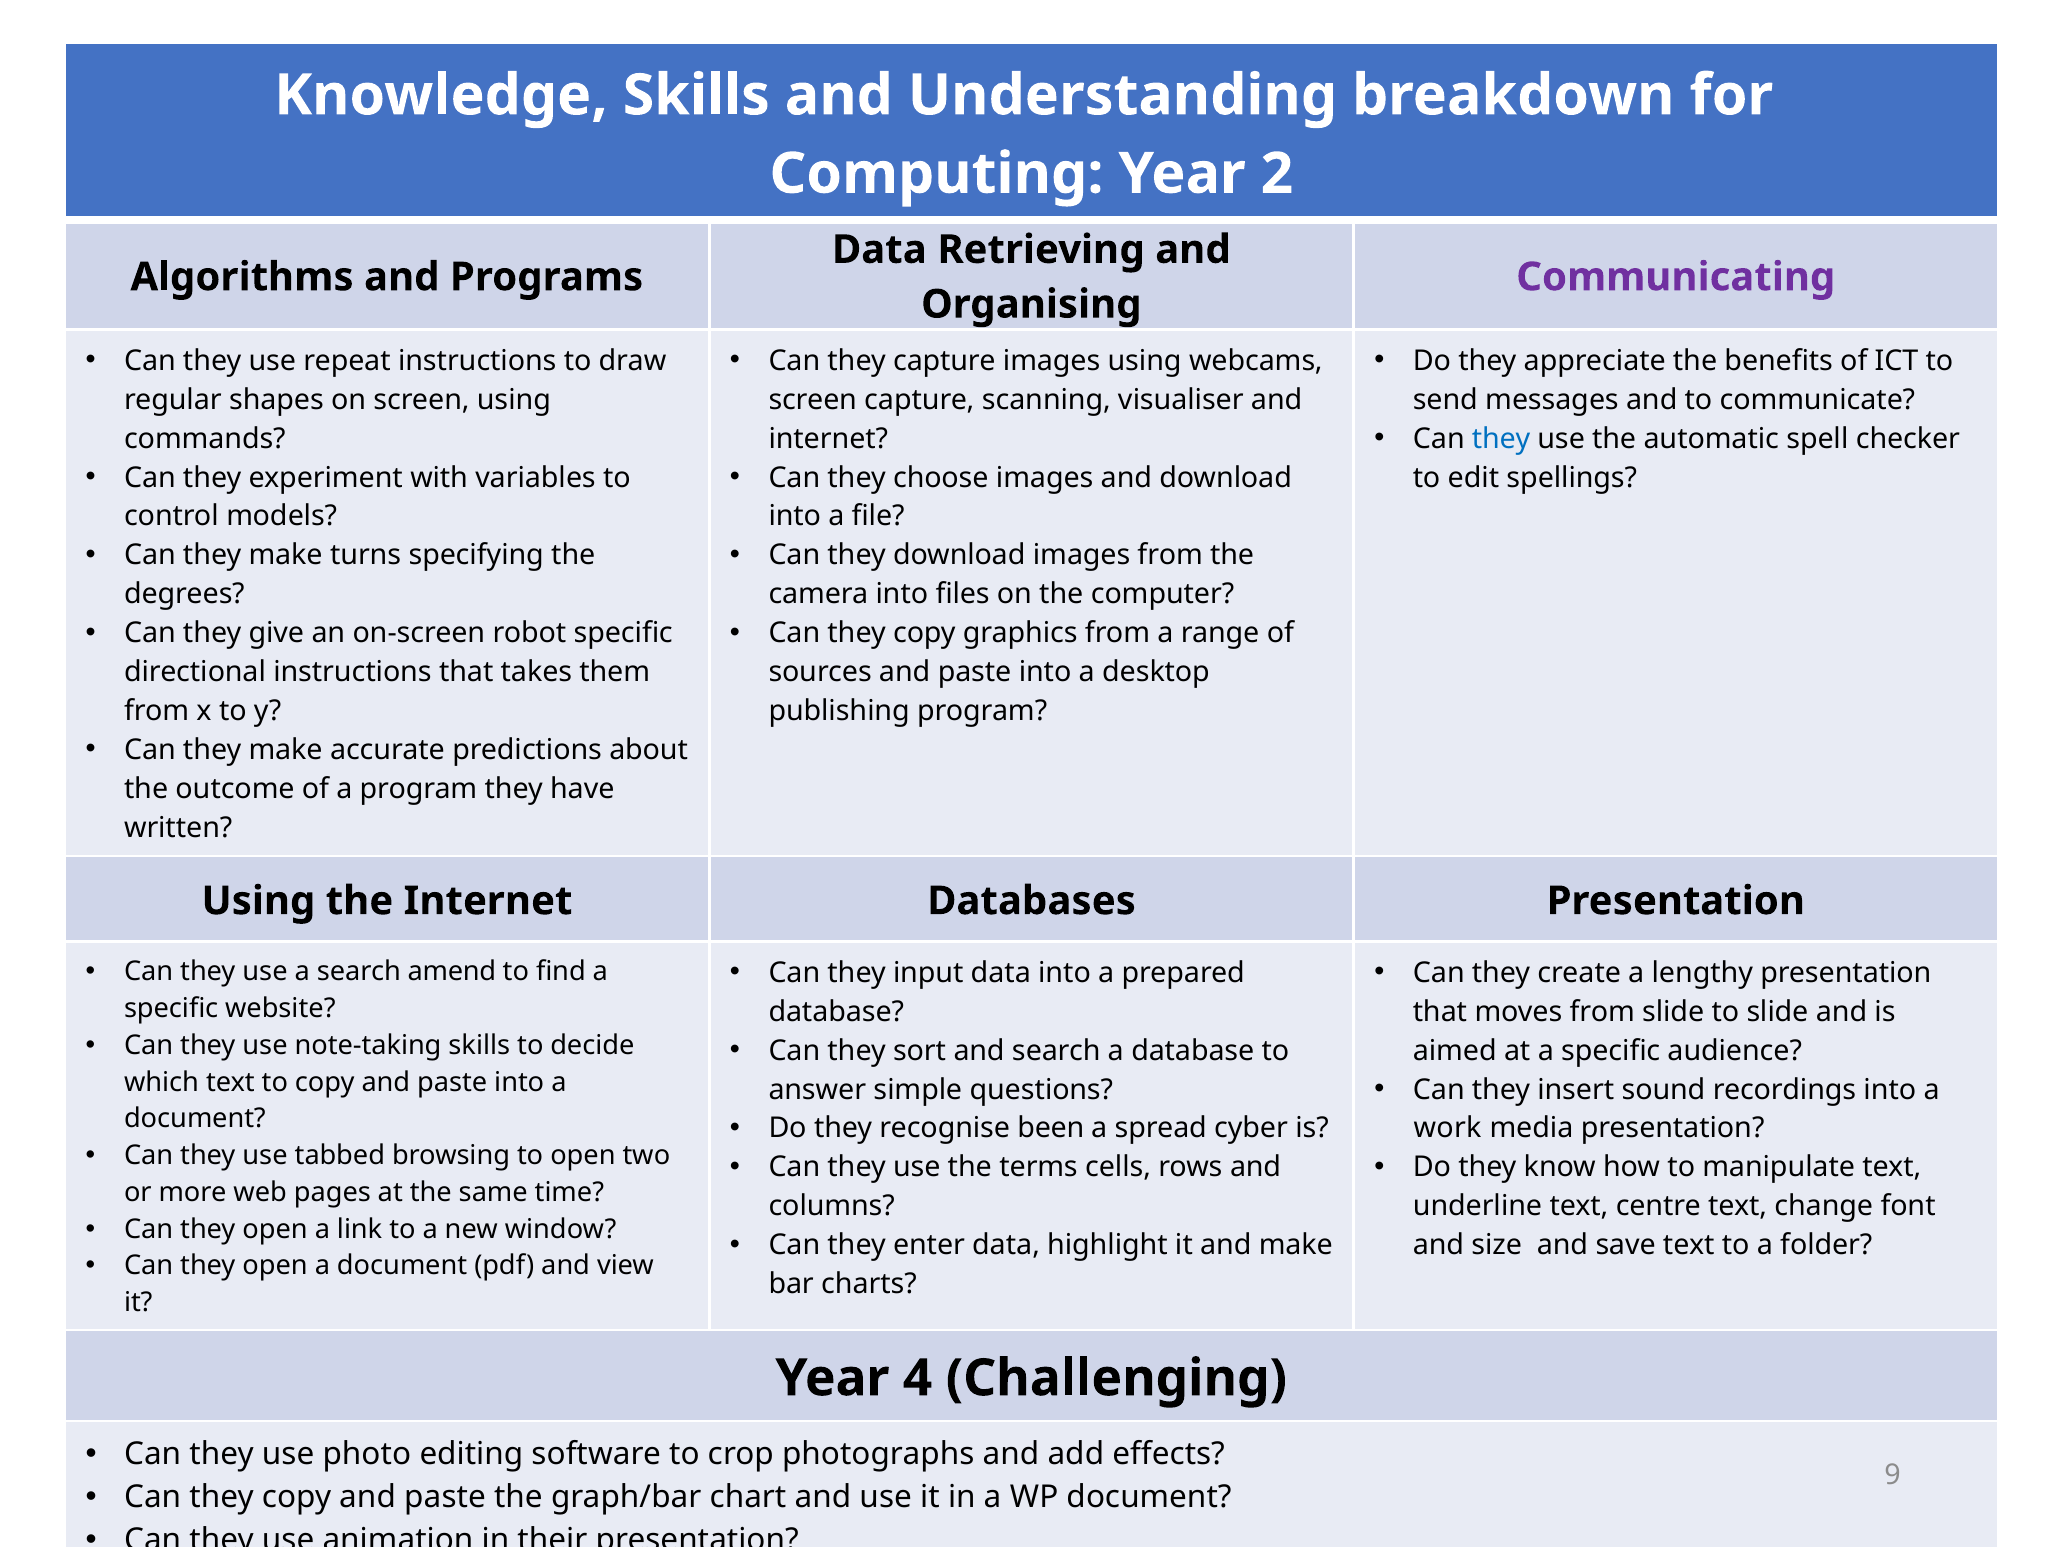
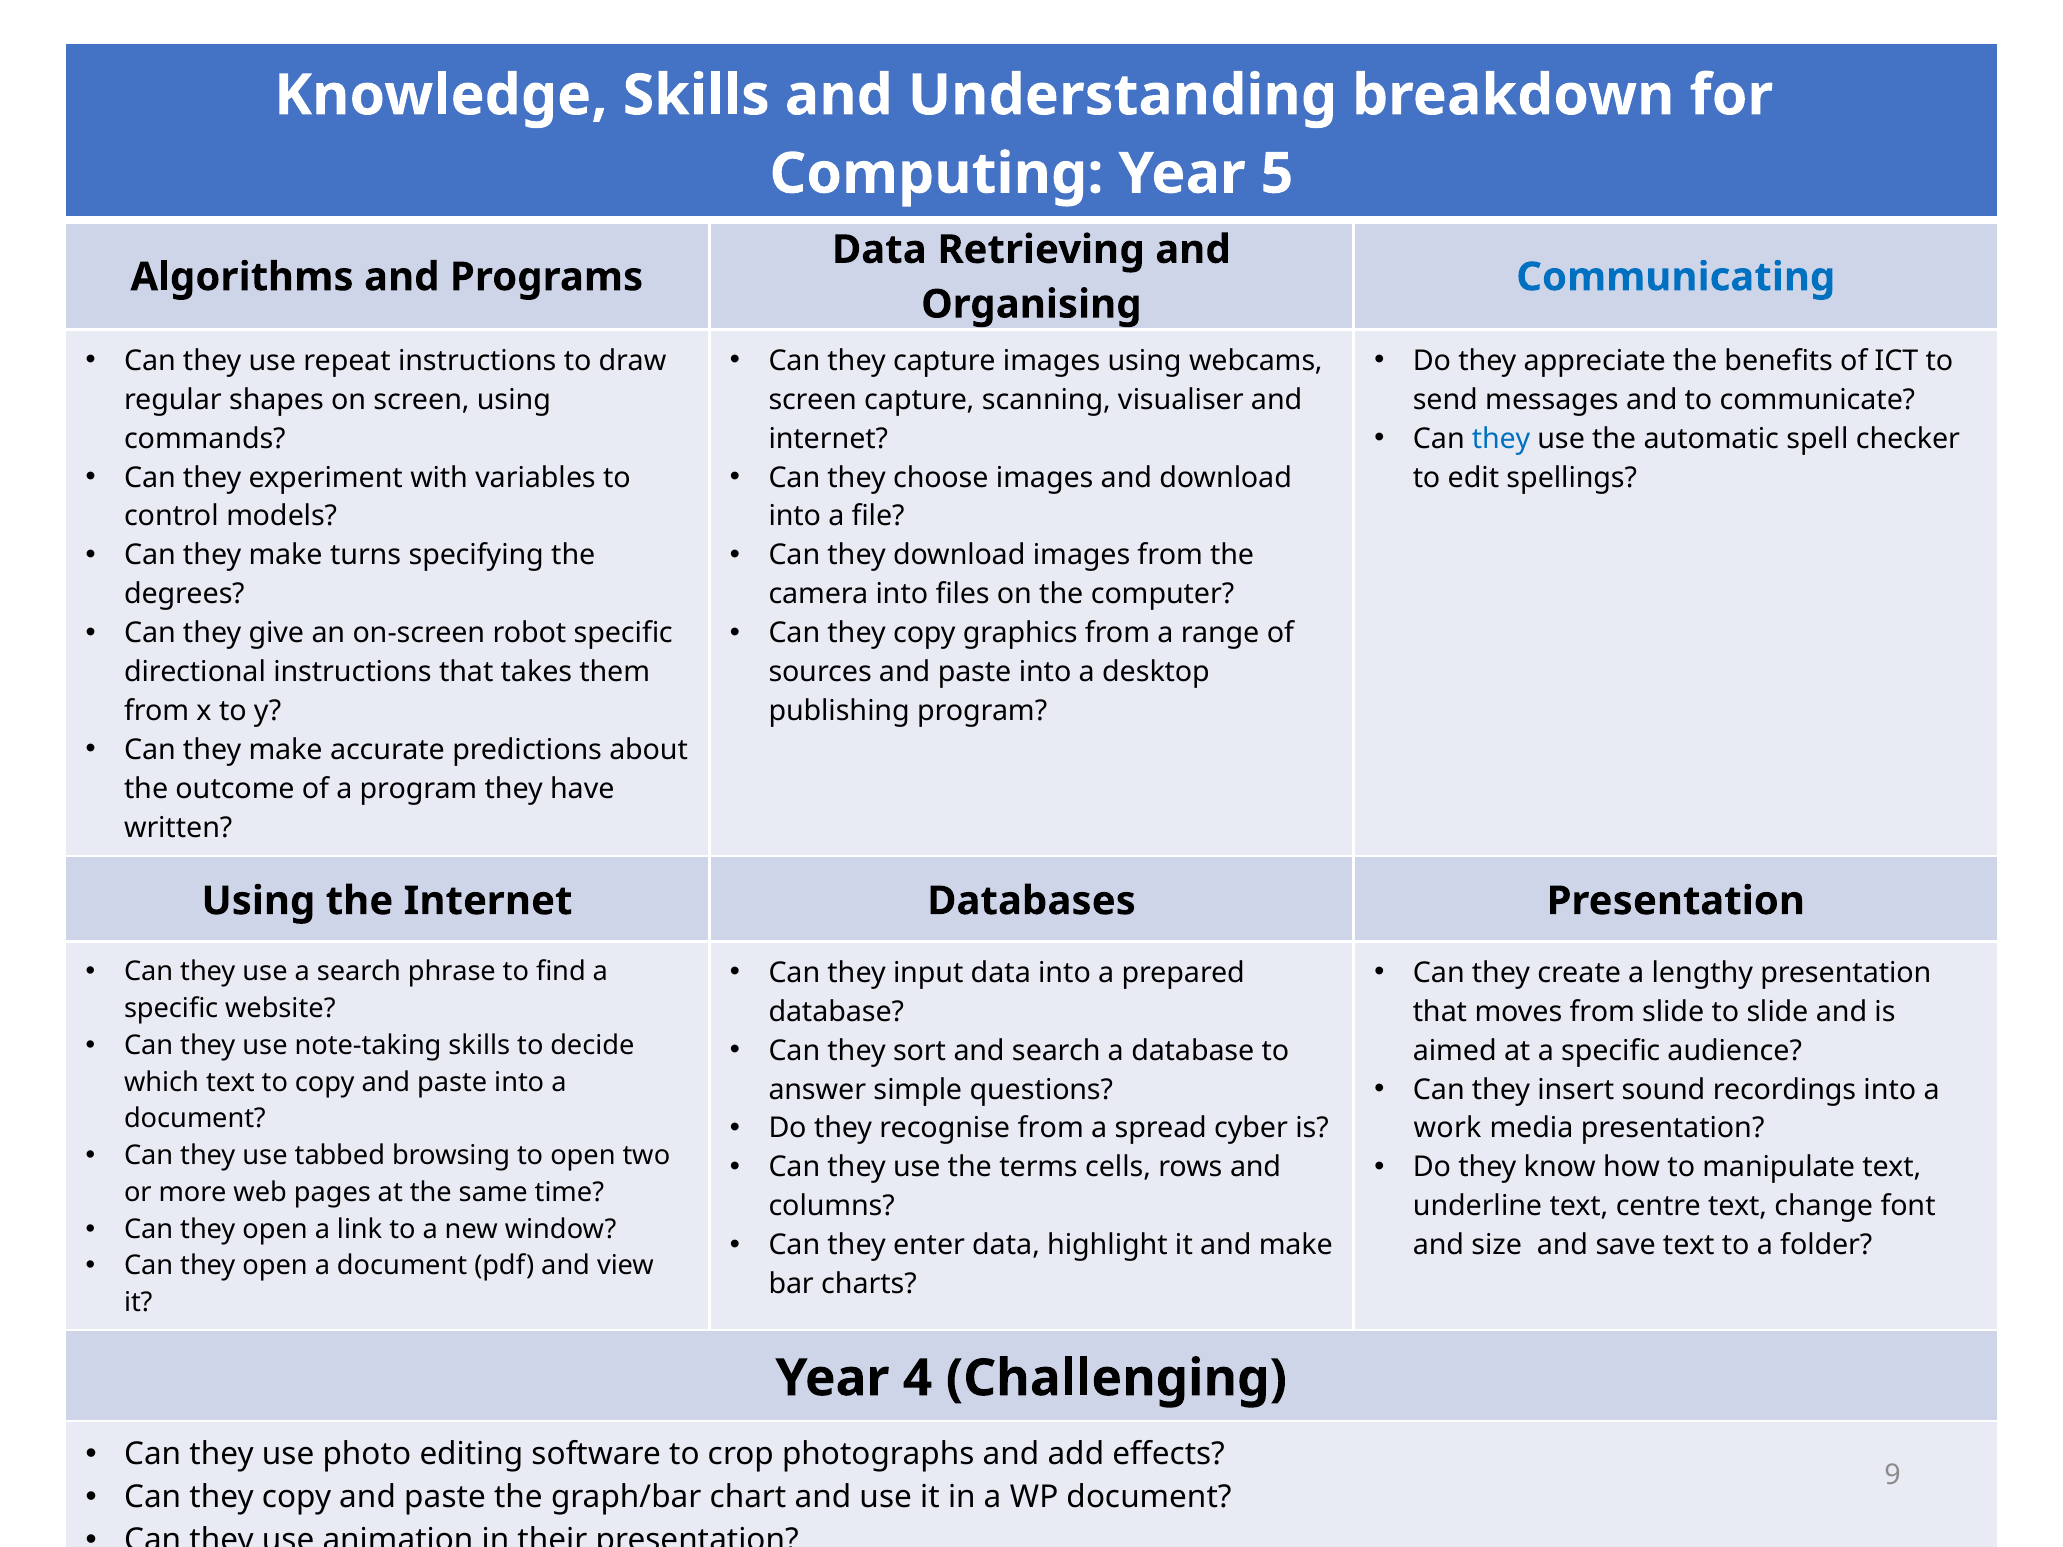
2: 2 -> 5
Communicating colour: purple -> blue
amend: amend -> phrase
recognise been: been -> from
